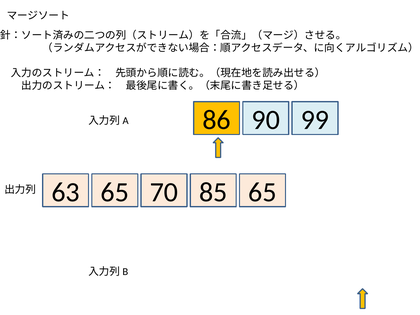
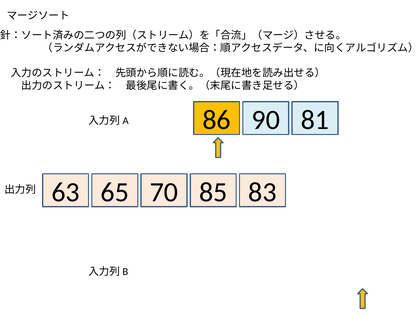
99: 99 -> 81
63 65: 65 -> 83
